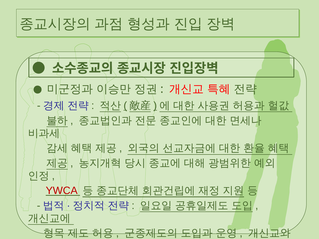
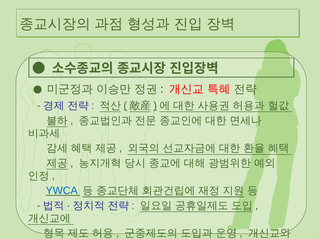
YWCA colour: red -> blue
